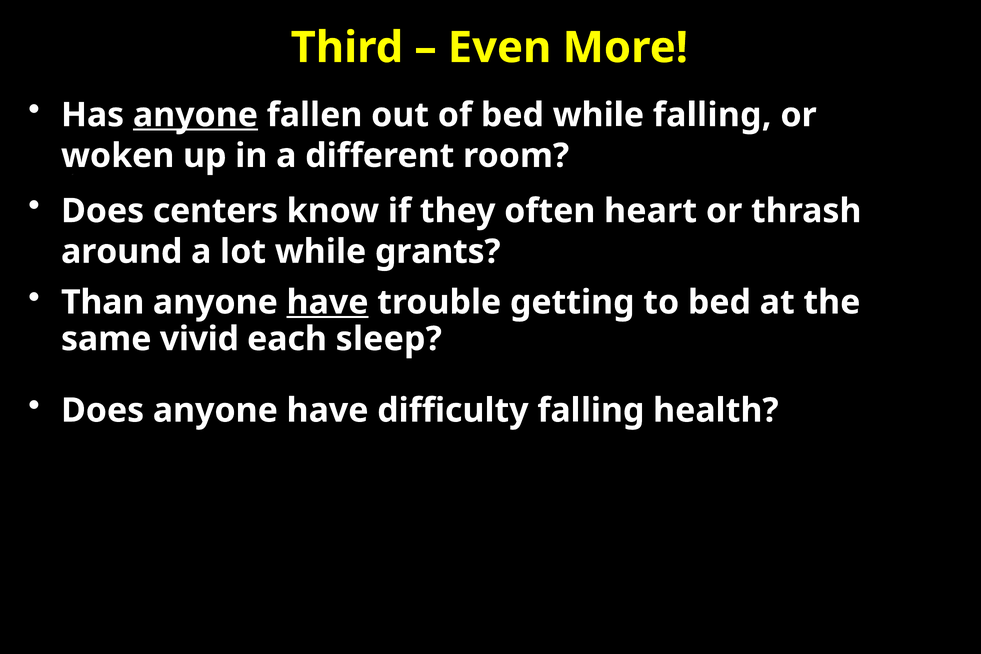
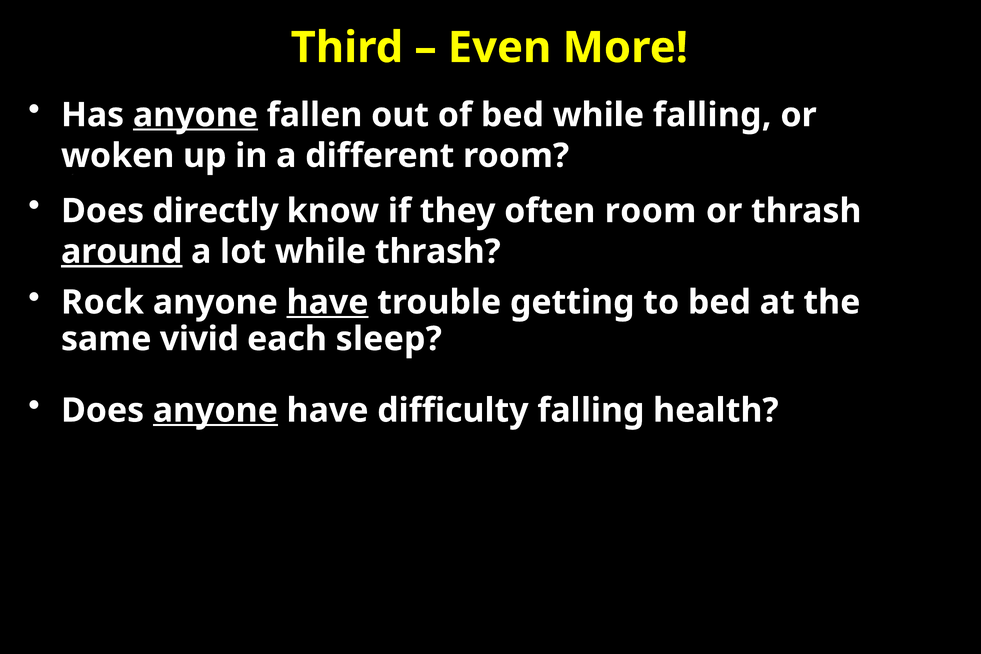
centers: centers -> directly
often heart: heart -> room
around underline: none -> present
while grants: grants -> thrash
Than: Than -> Rock
anyone at (215, 410) underline: none -> present
